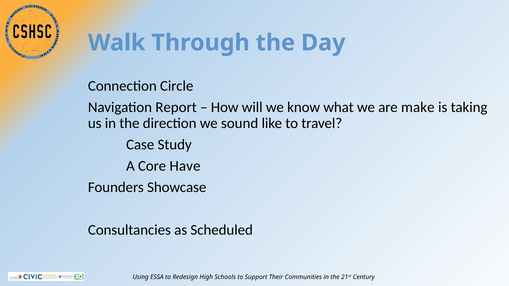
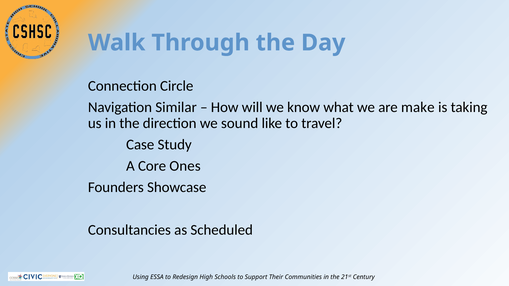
Report: Report -> Similar
Have: Have -> Ones
